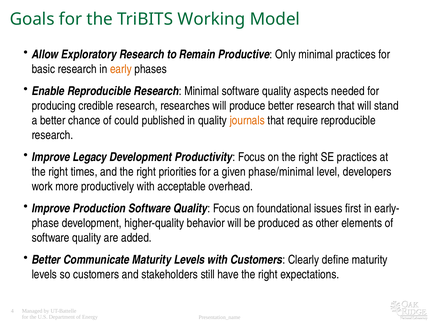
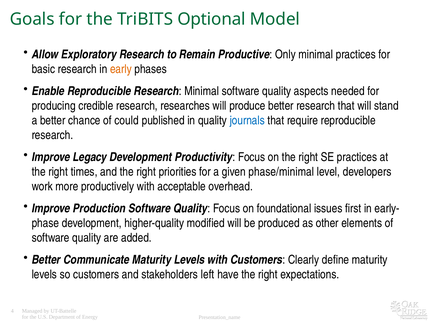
Working: Working -> Optional
journals colour: orange -> blue
behavior: behavior -> modified
still: still -> left
